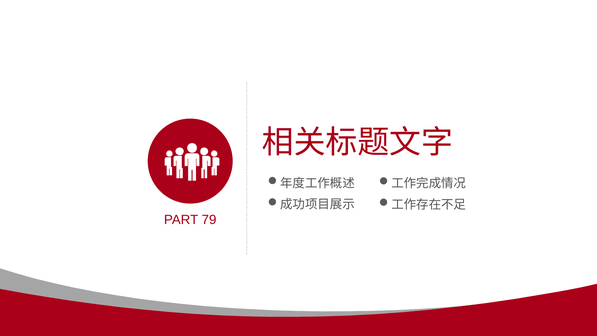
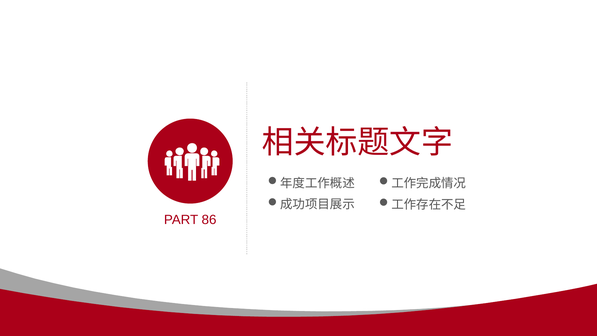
79: 79 -> 86
